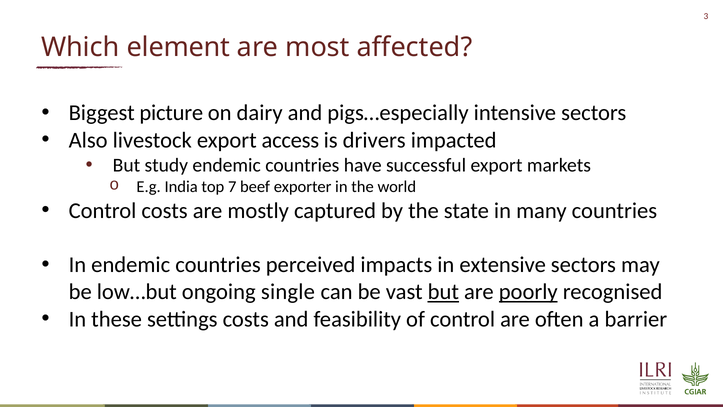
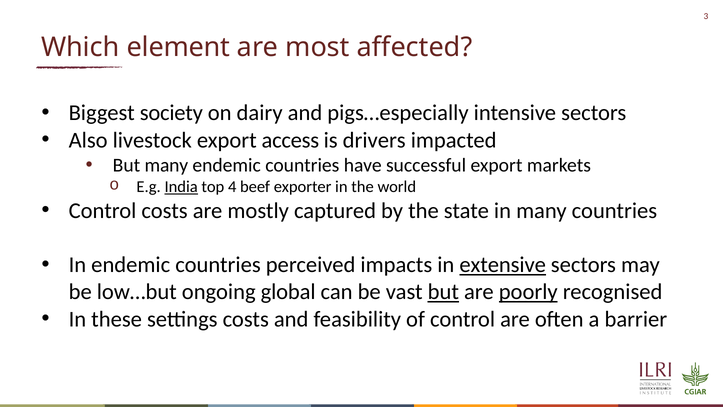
picture: picture -> society
But study: study -> many
India underline: none -> present
7: 7 -> 4
extensive underline: none -> present
single: single -> global
